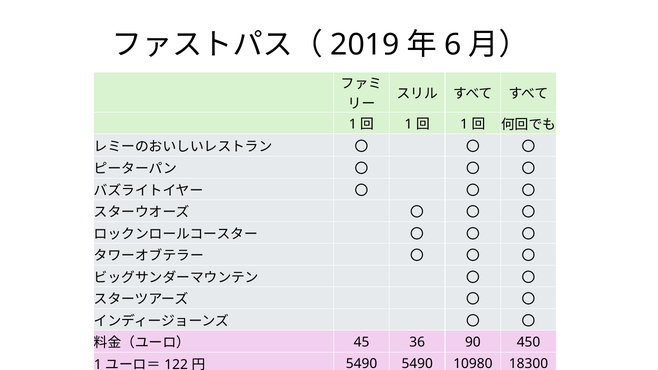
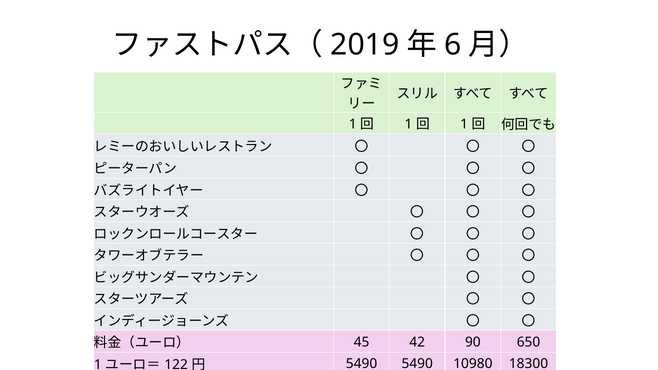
36: 36 -> 42
450: 450 -> 650
